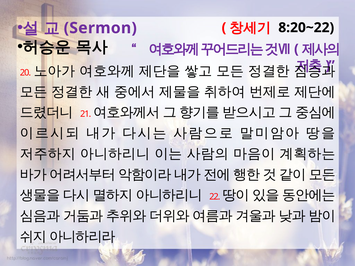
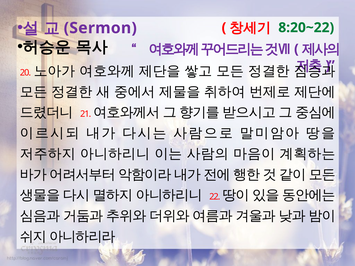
8:20~22 colour: black -> green
